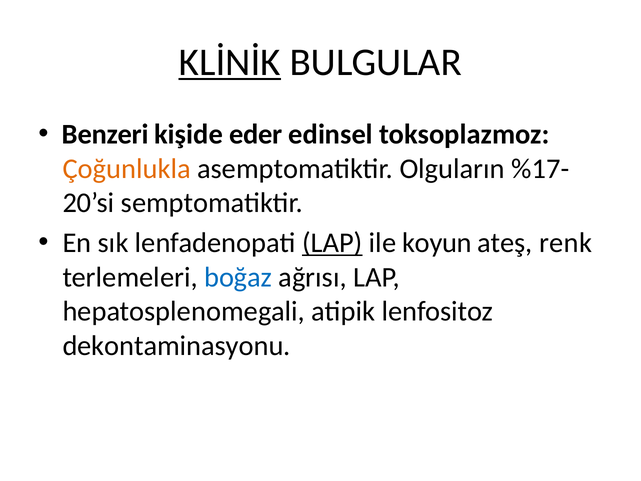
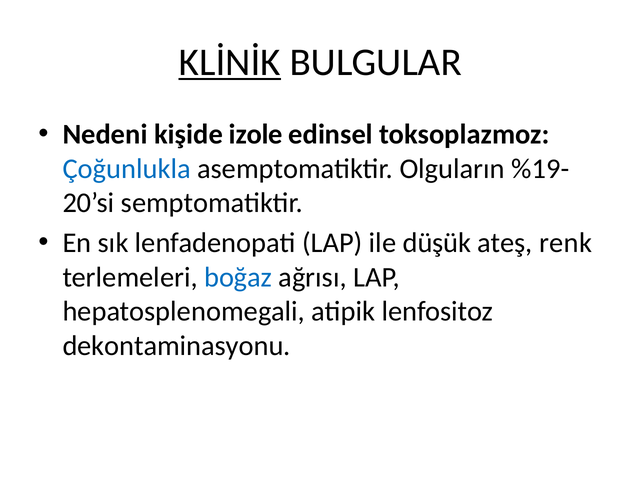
Benzeri: Benzeri -> Nedeni
eder: eder -> izole
Çoğunlukla colour: orange -> blue
%17-: %17- -> %19-
LAP at (332, 243) underline: present -> none
koyun: koyun -> düşük
